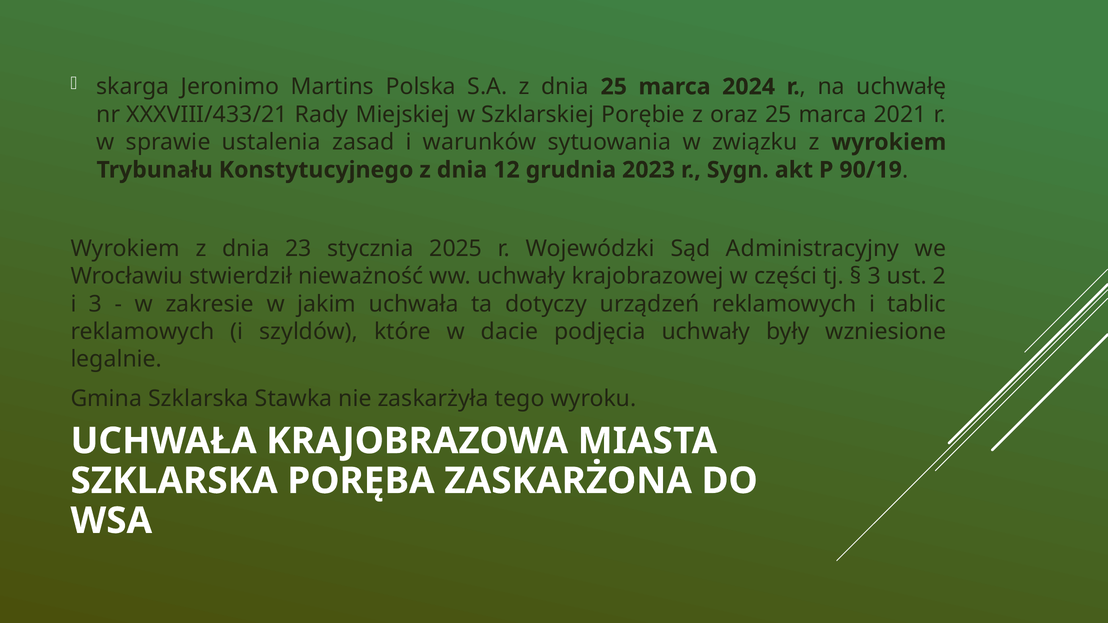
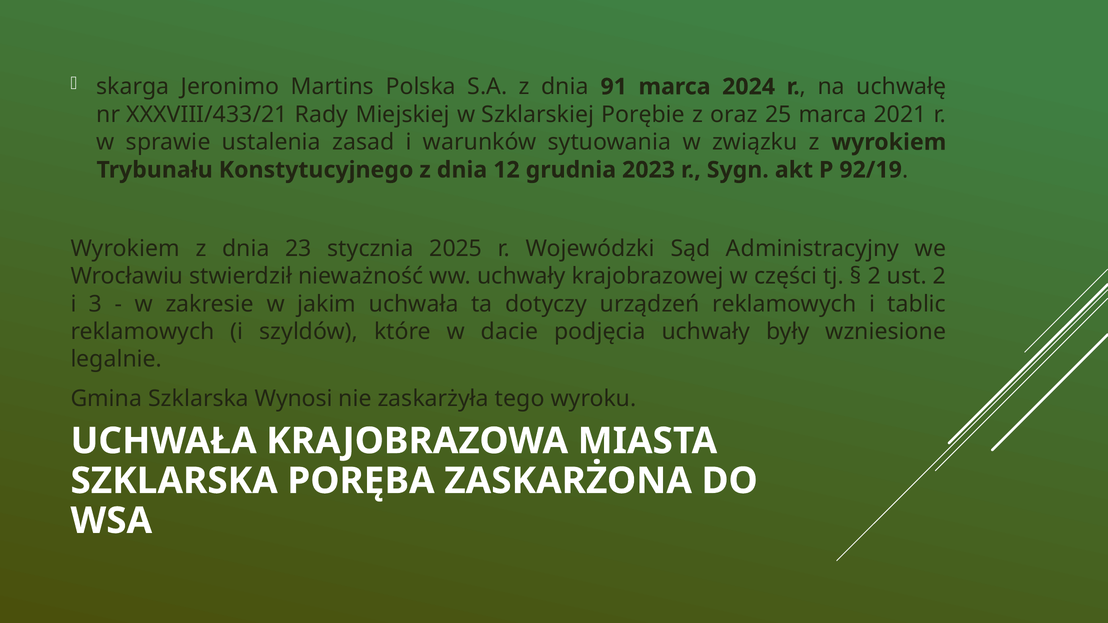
dnia 25: 25 -> 91
90/19: 90/19 -> 92/19
3 at (874, 276): 3 -> 2
Stawka: Stawka -> Wynosi
